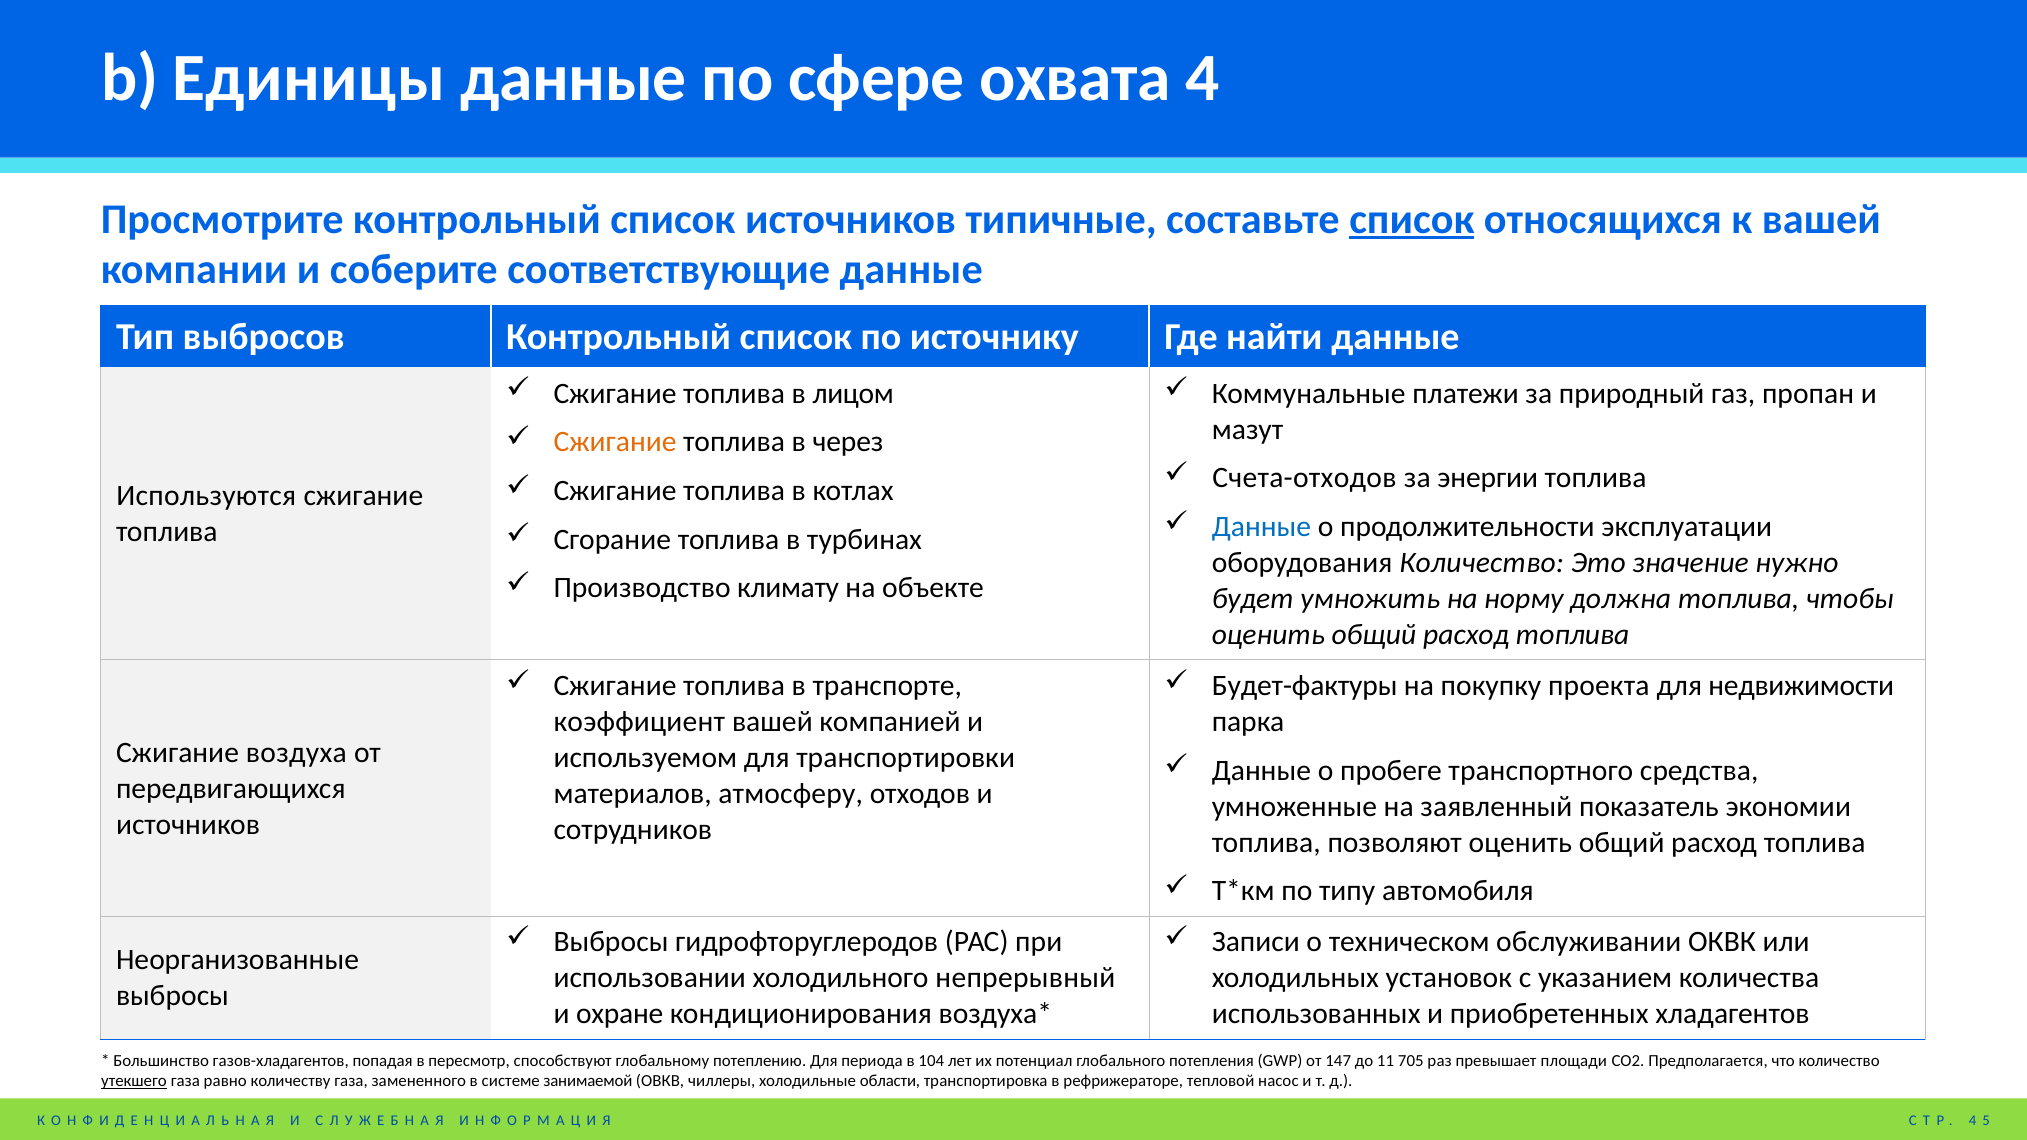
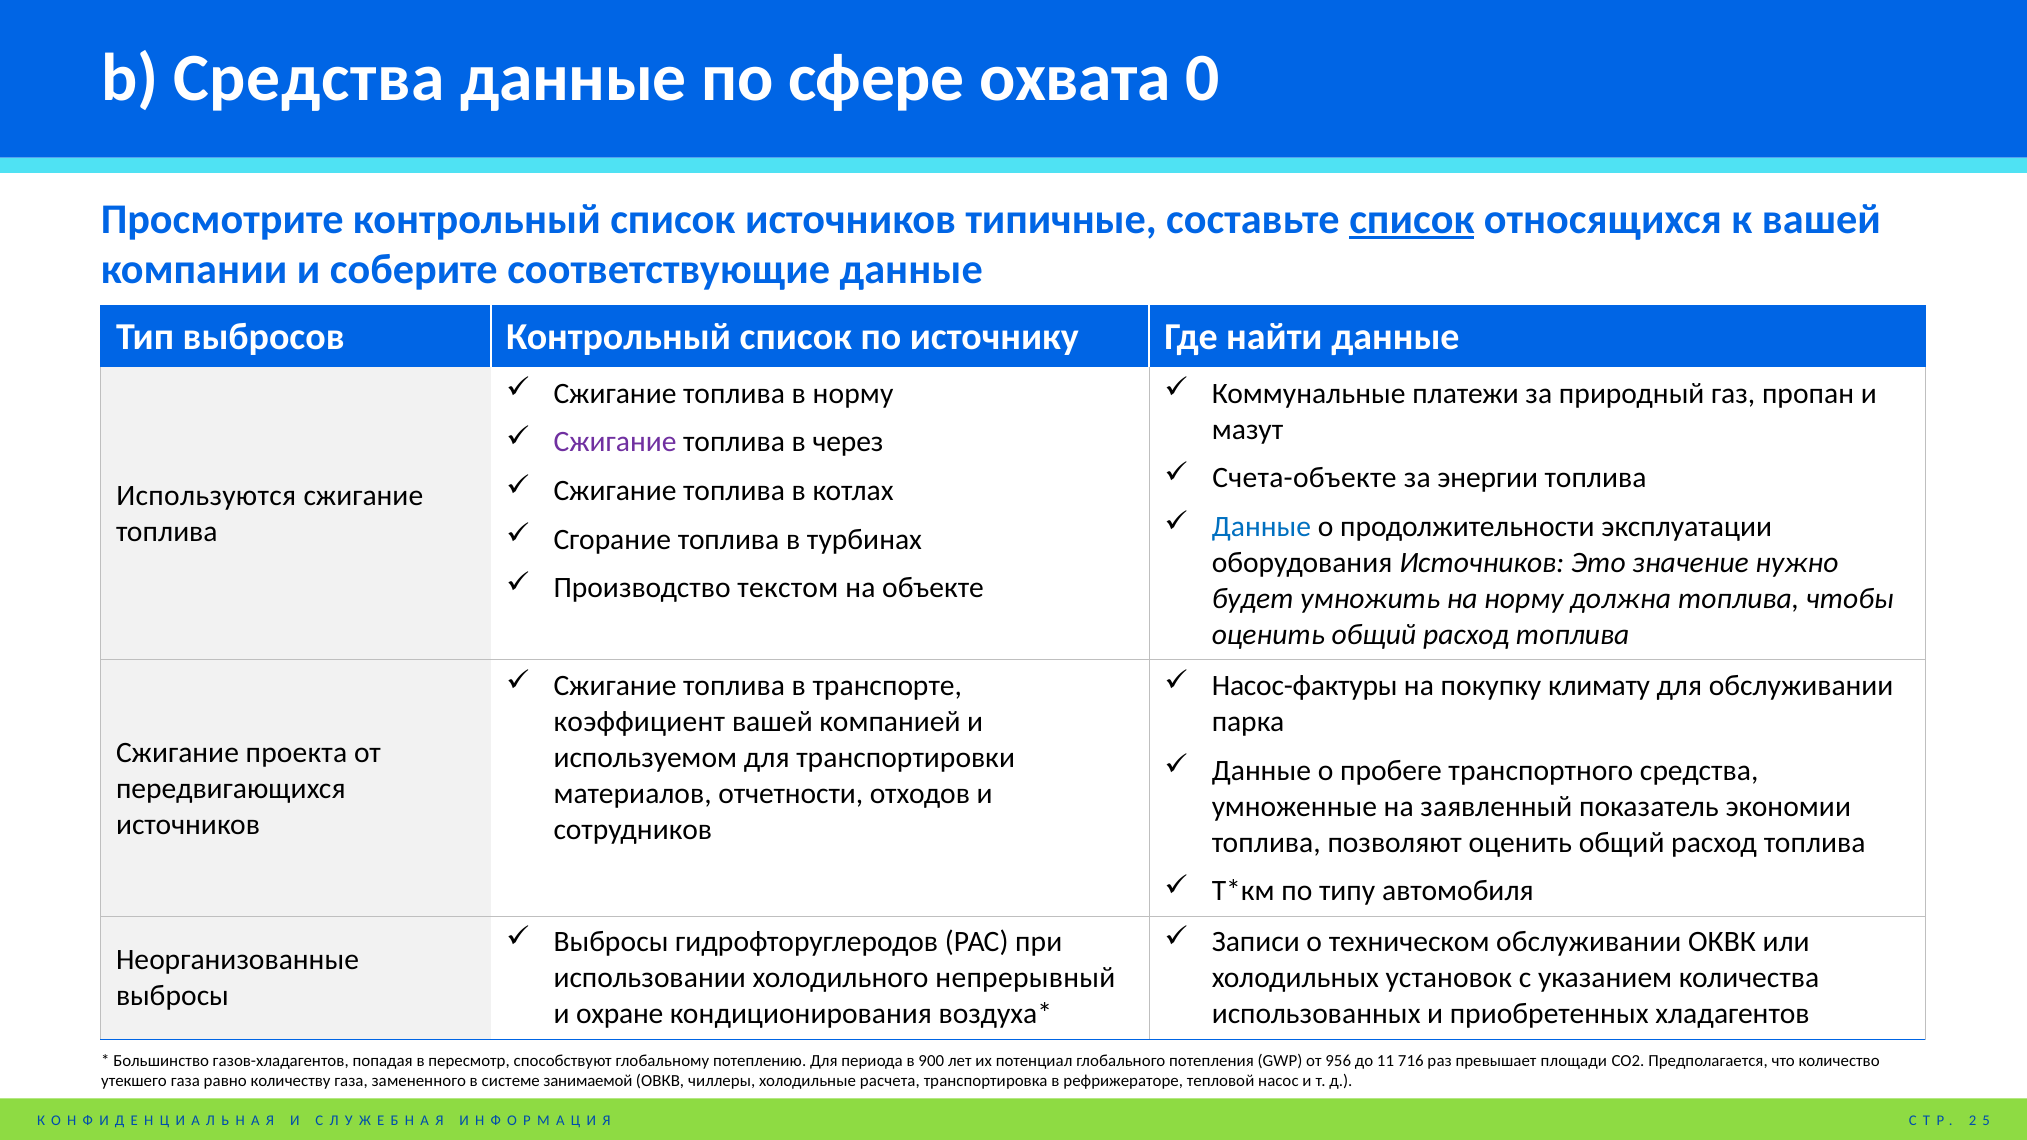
b Единицы: Единицы -> Средства
охвата 4: 4 -> 0
в лицом: лицом -> норму
Сжигание at (615, 442) colour: orange -> purple
Счета-отходов: Счета-отходов -> Счета-объекте
оборудования Количество: Количество -> Источников
климату: климату -> текстом
Будет-фактуры: Будет-фактуры -> Насос-фактуры
проекта: проекта -> климату
для недвижимости: недвижимости -> обслуживании
воздуха: воздуха -> проекта
атмосферу: атмосферу -> отчетности
104: 104 -> 900
147: 147 -> 956
705: 705 -> 716
утекшего underline: present -> none
области: области -> расчета
4 at (1973, 1121): 4 -> 2
